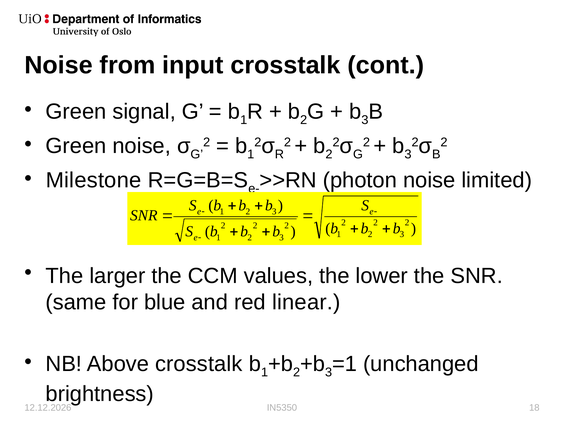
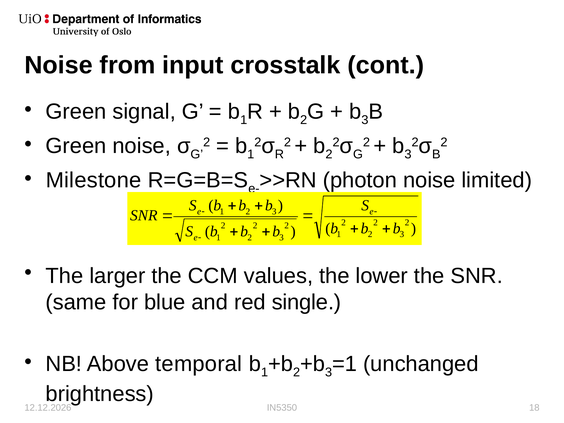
linear: linear -> single
Above crosstalk: crosstalk -> temporal
